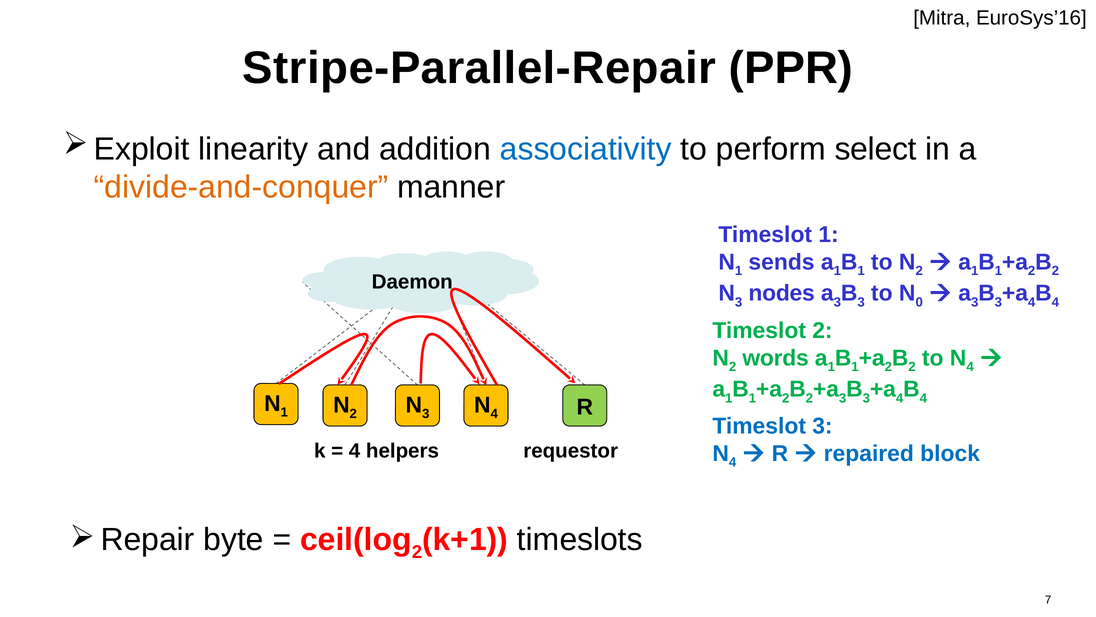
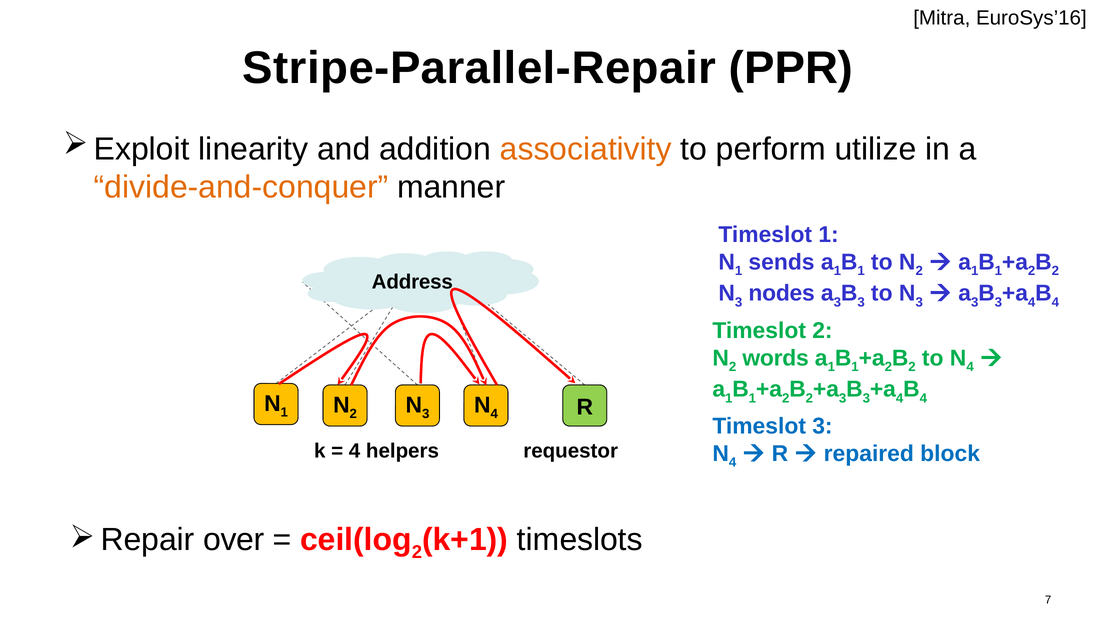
associativity colour: blue -> orange
select: select -> utilize
Daemon: Daemon -> Address
0 at (919, 302): 0 -> 3
byte: byte -> over
